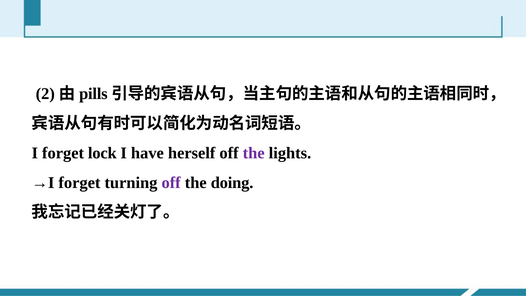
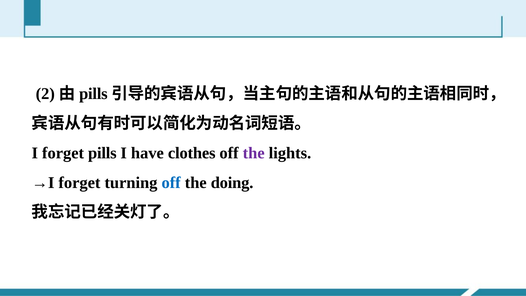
forget lock: lock -> pills
herself: herself -> clothes
off at (171, 183) colour: purple -> blue
